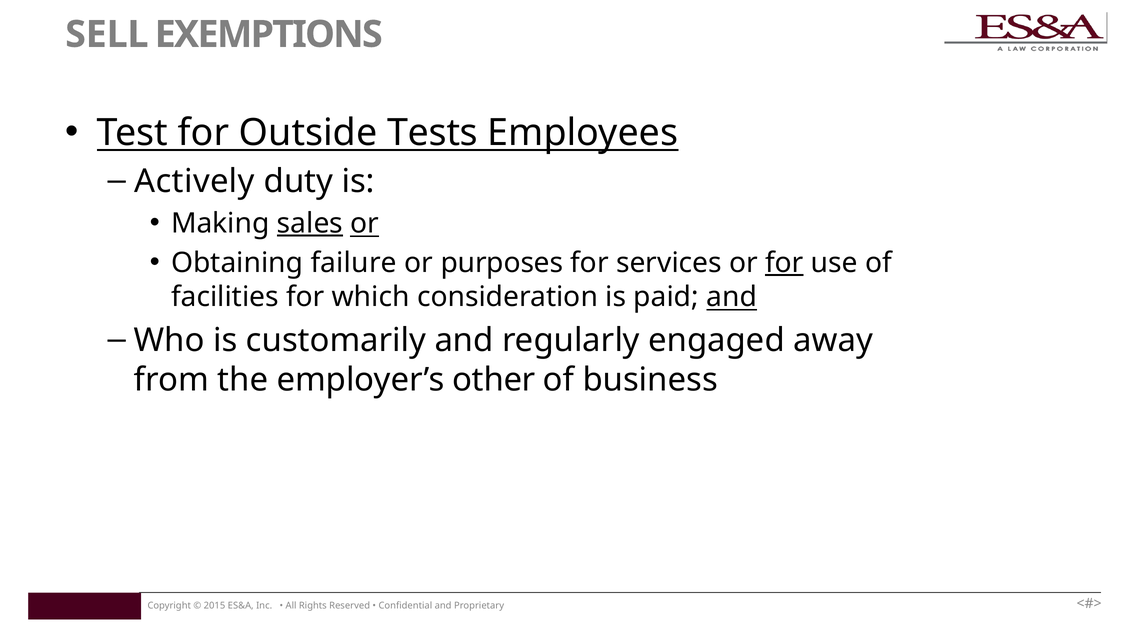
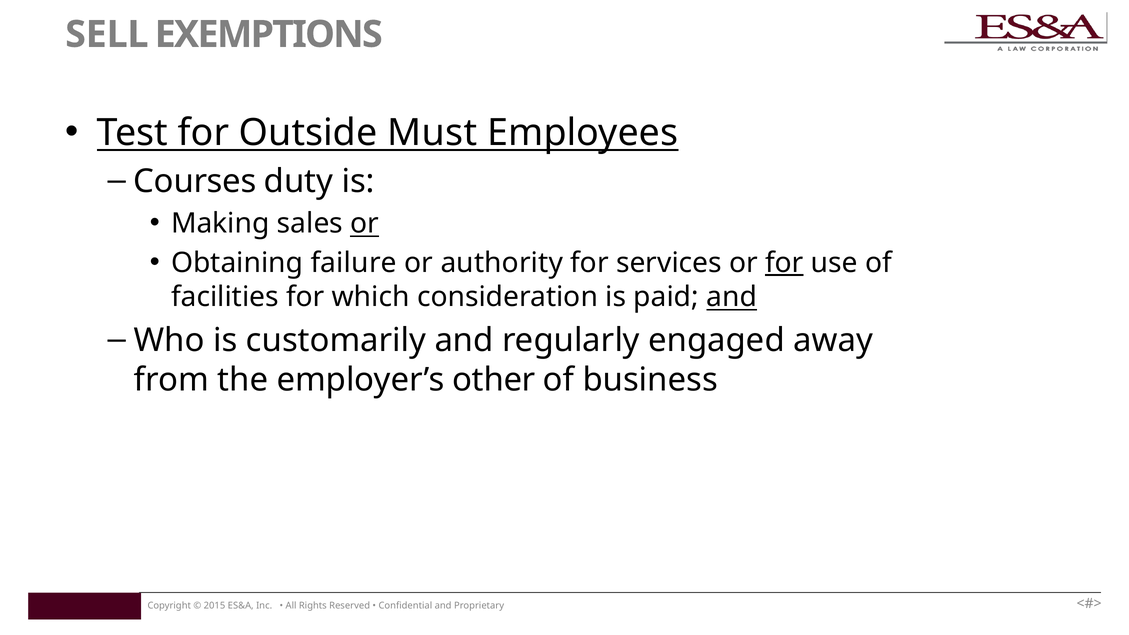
Tests: Tests -> Must
Actively: Actively -> Courses
sales underline: present -> none
purposes: purposes -> authority
